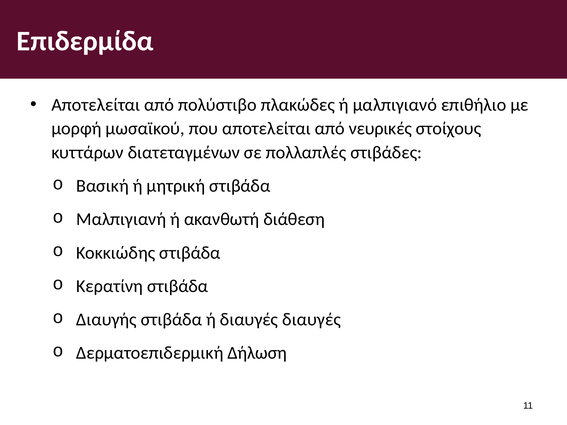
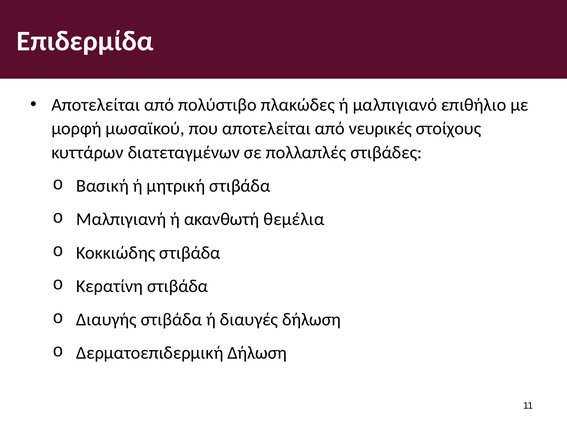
διάθεση: διάθεση -> θεμέλια
διαυγές διαυγές: διαυγές -> δήλωση
